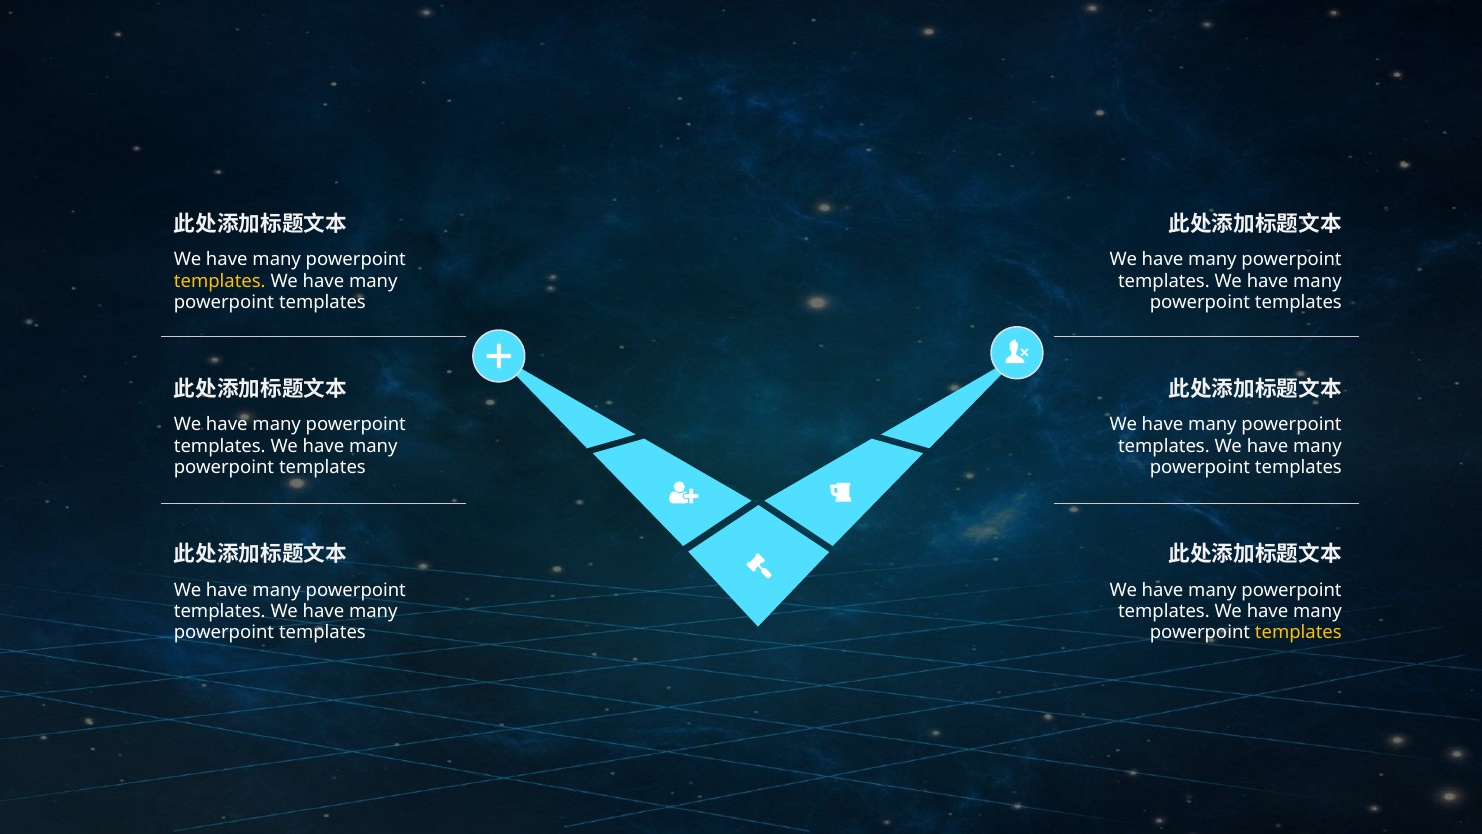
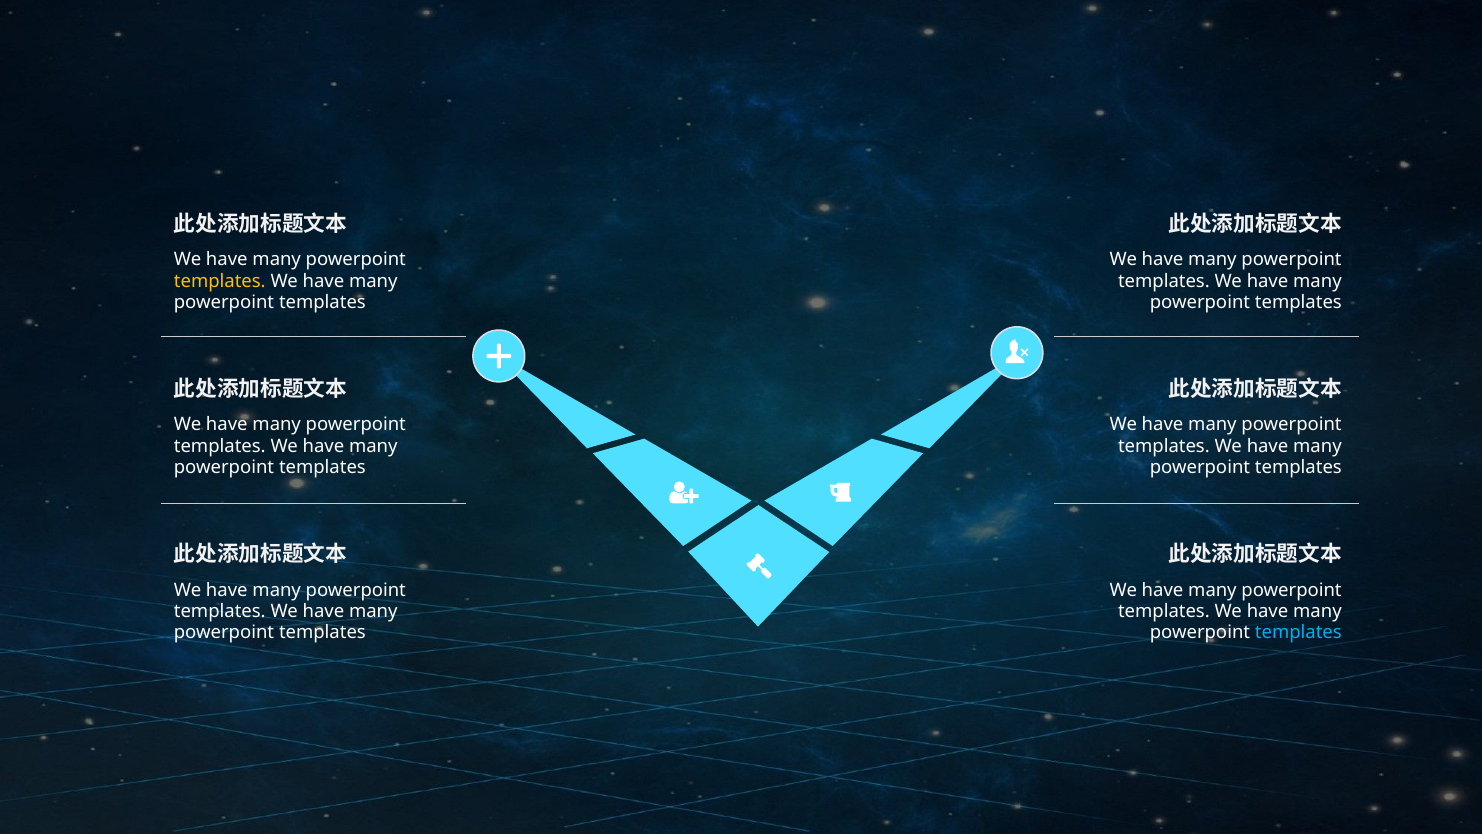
templates at (1298, 632) colour: yellow -> light blue
